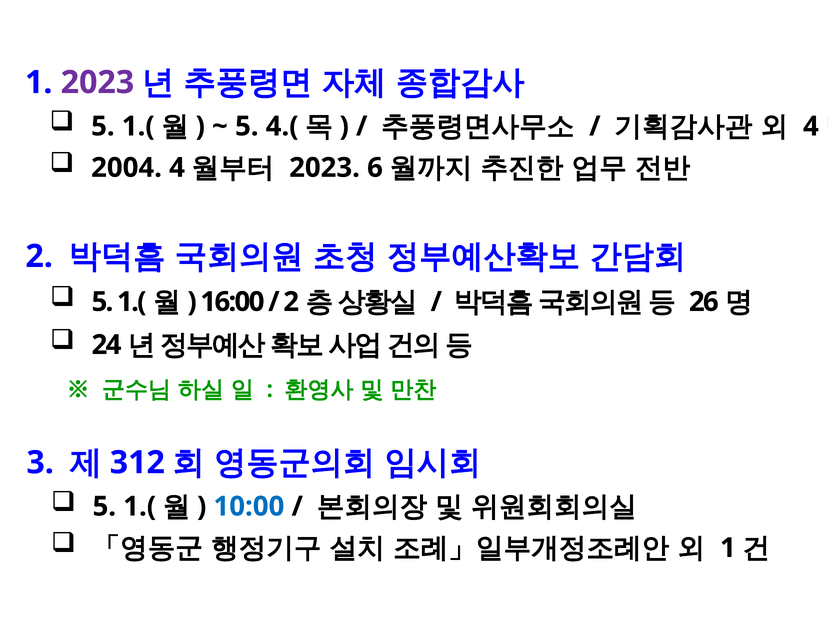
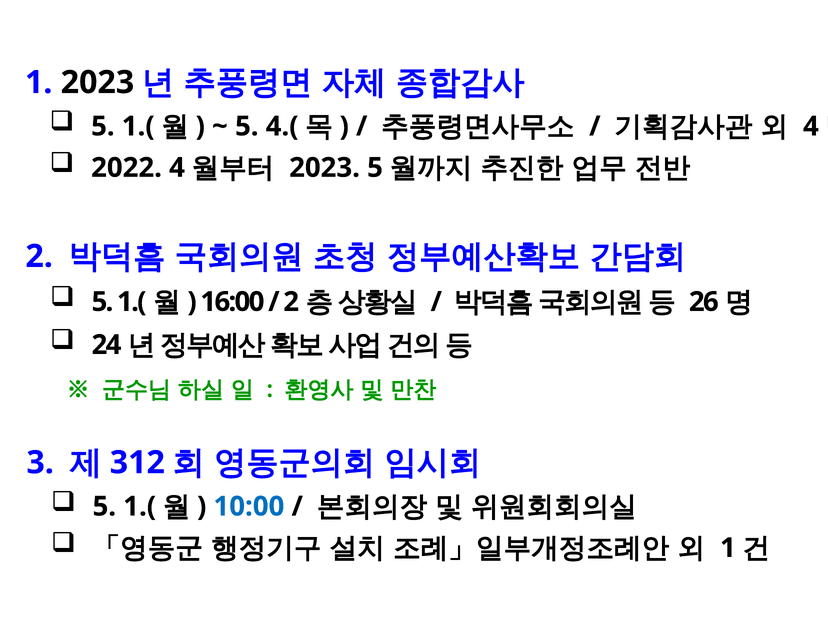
2023 at (97, 82) colour: purple -> black
2004: 2004 -> 2022
2023 6: 6 -> 5
